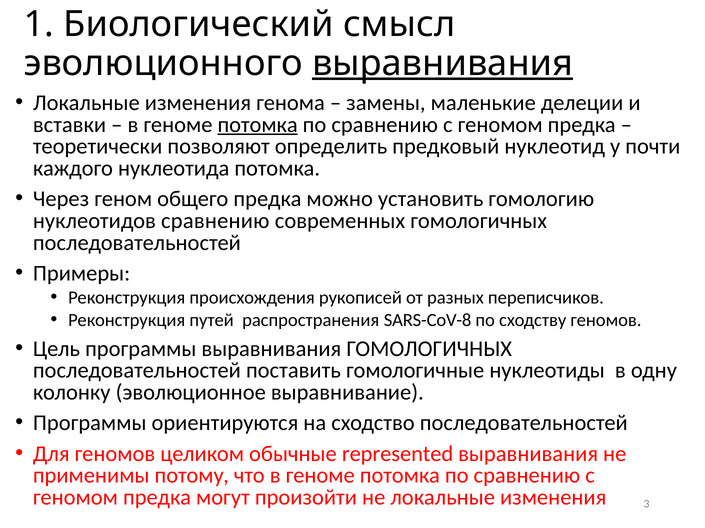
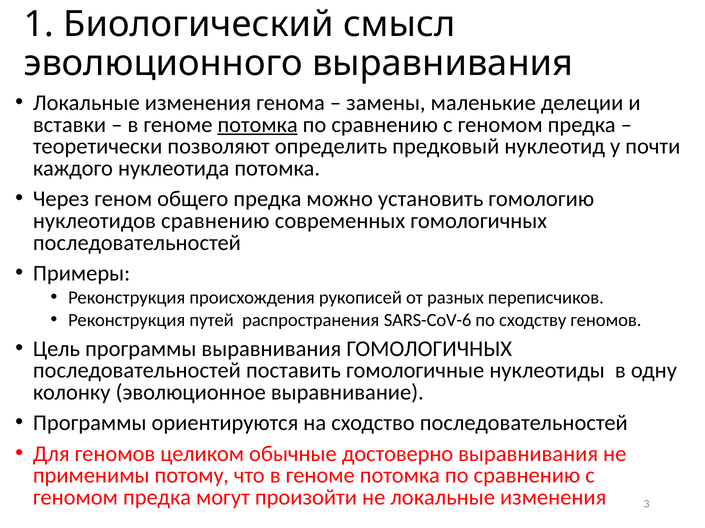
выравнивания at (443, 63) underline: present -> none
SARS-CoV-8: SARS-CoV-8 -> SARS-CoV-6
represented: represented -> достоверно
